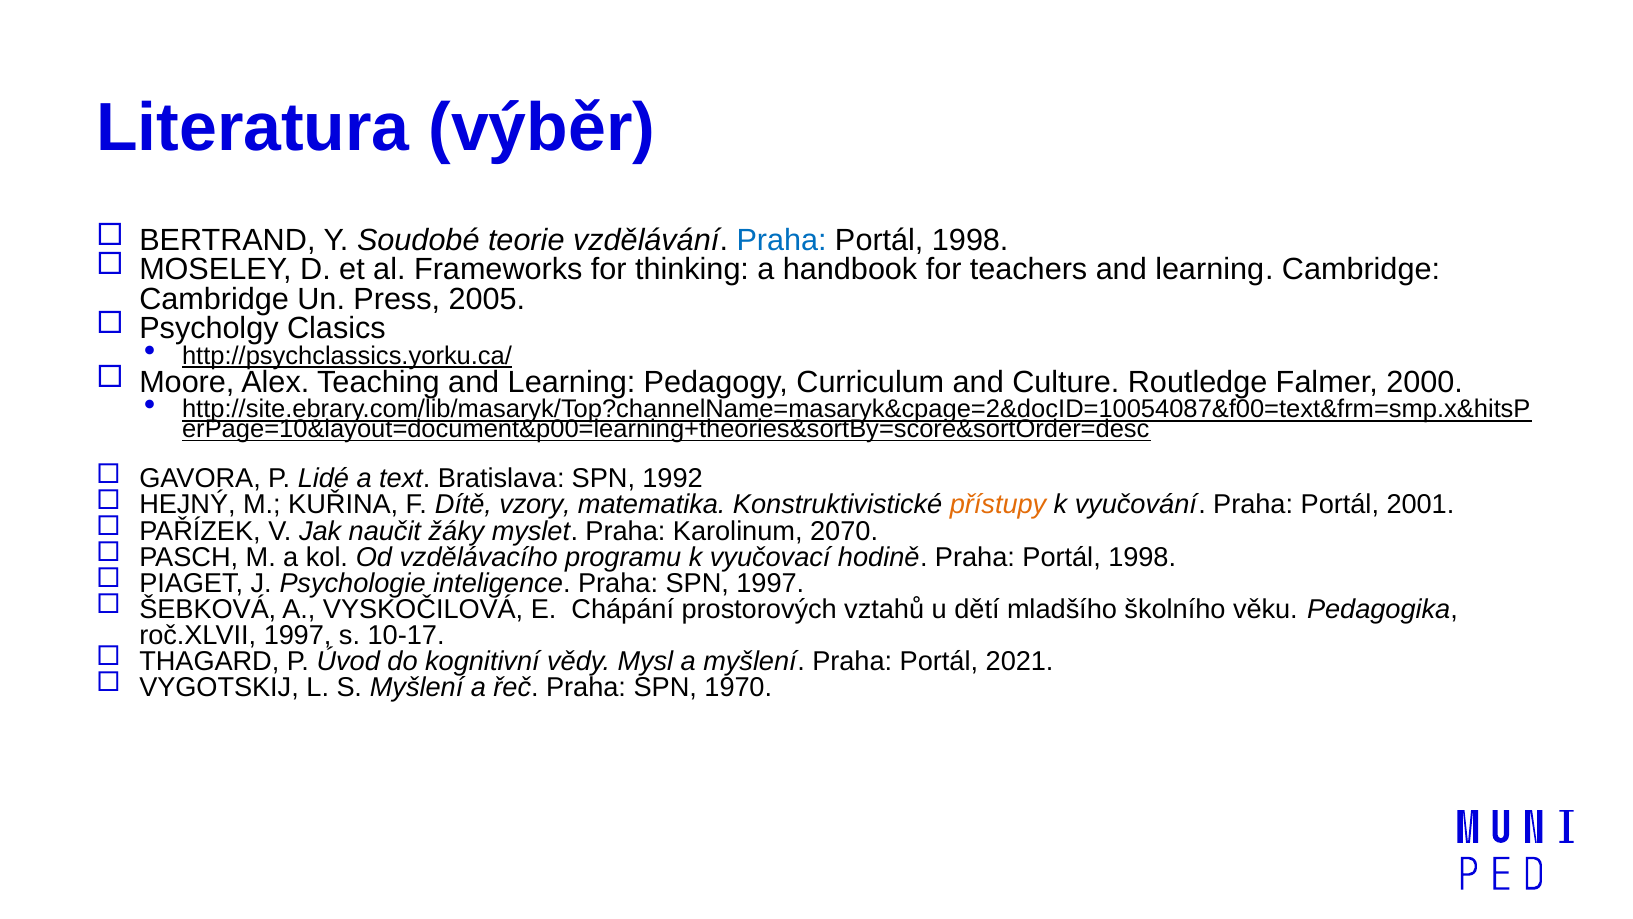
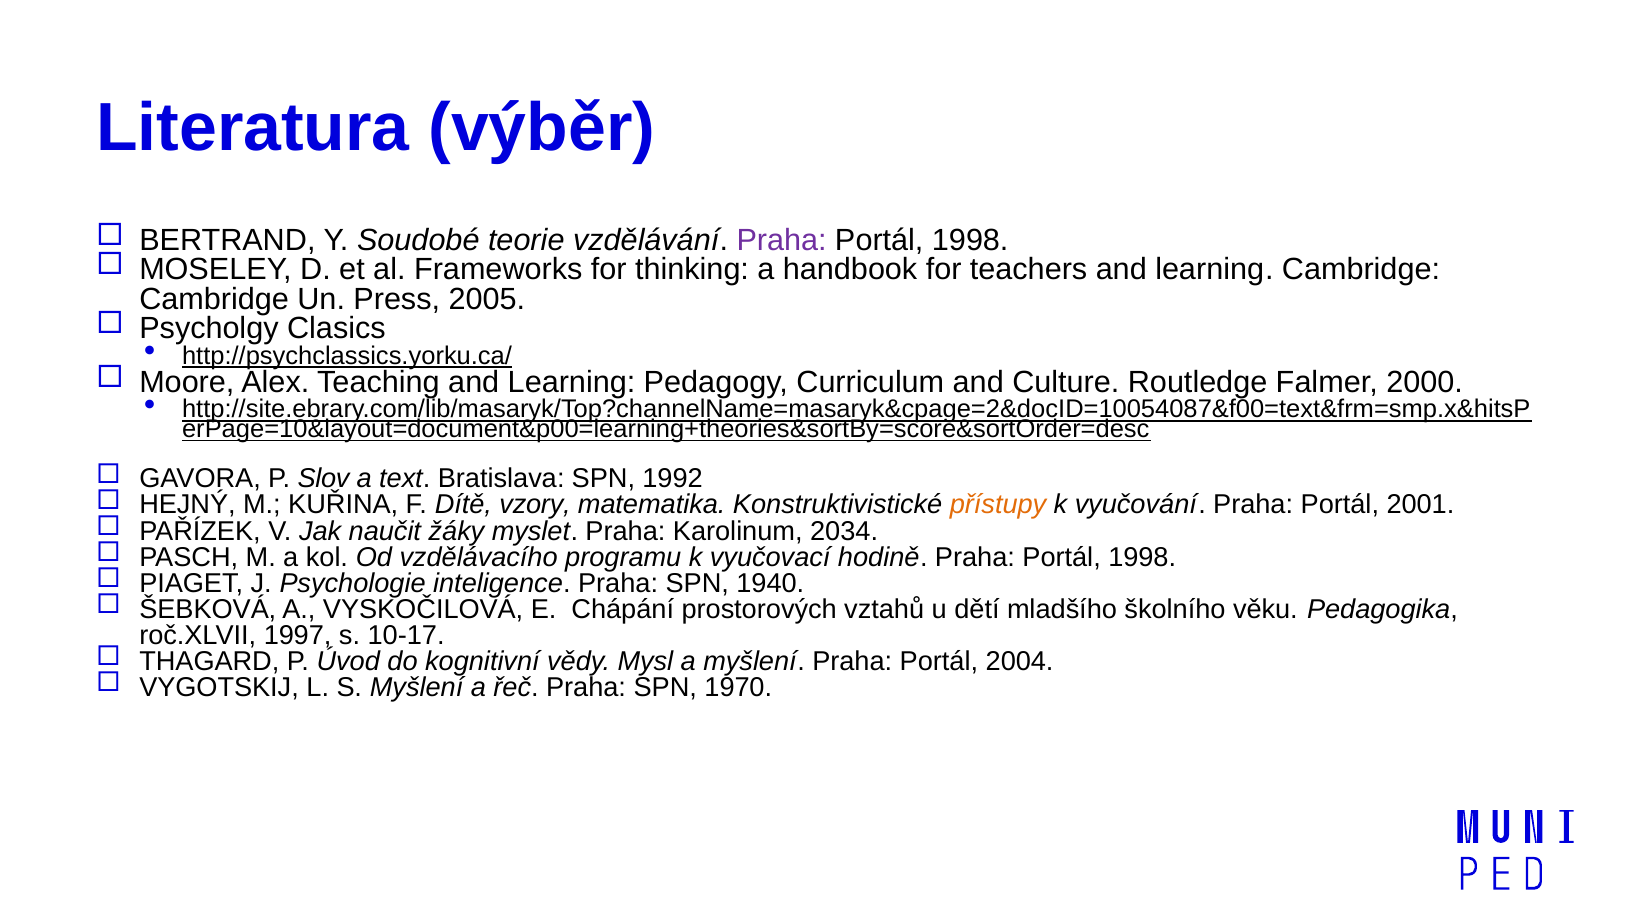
Praha at (782, 240) colour: blue -> purple
Lidé: Lidé -> Slov
2070: 2070 -> 2034
SPN 1997: 1997 -> 1940
2021: 2021 -> 2004
